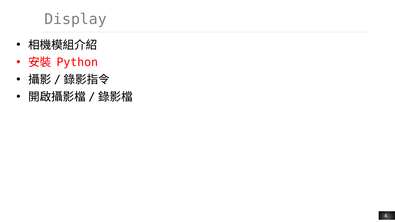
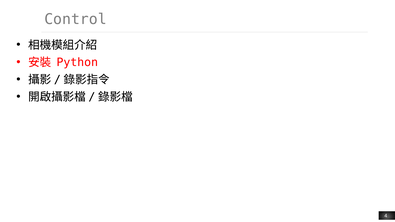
Display: Display -> Control
